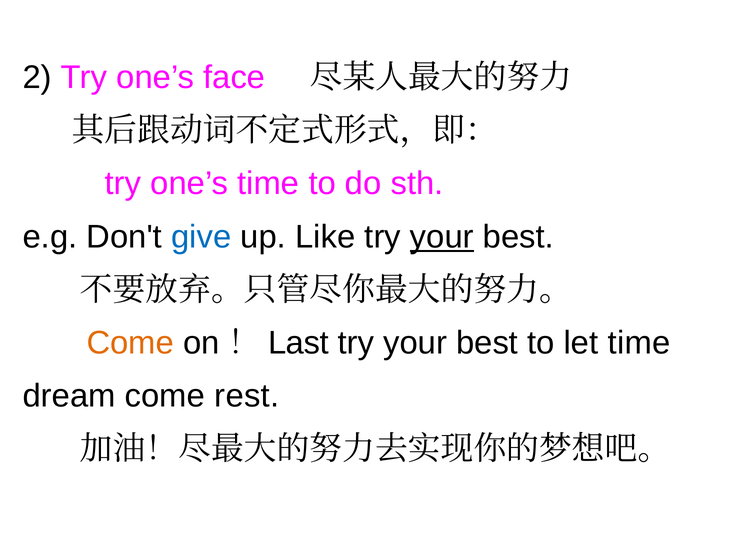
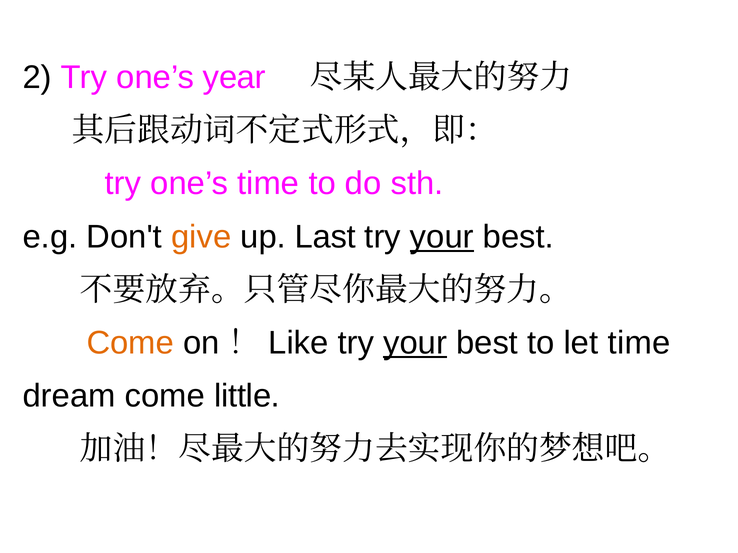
face: face -> year
give colour: blue -> orange
Like: Like -> Last
Last: Last -> Like
your at (415, 343) underline: none -> present
rest: rest -> little
